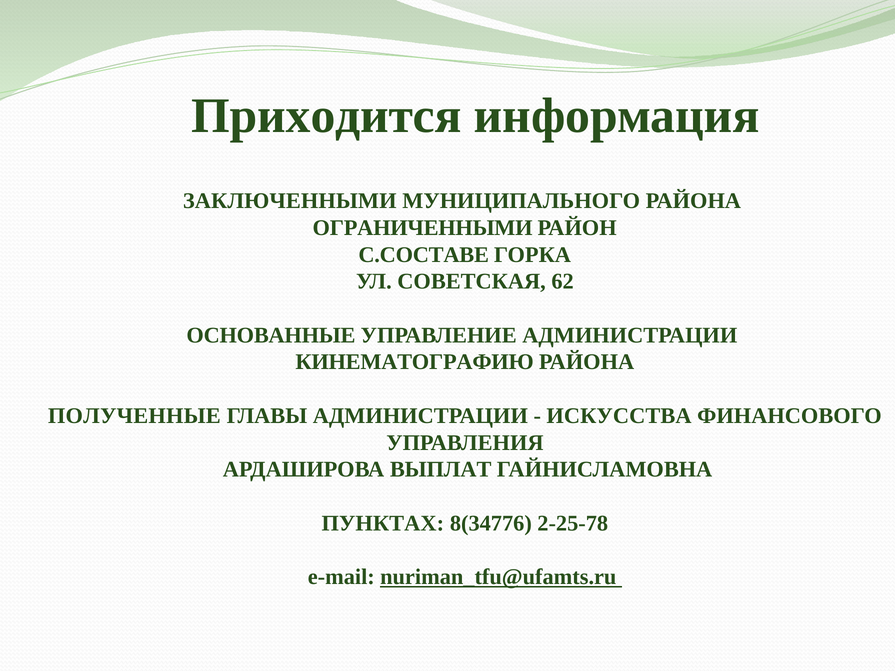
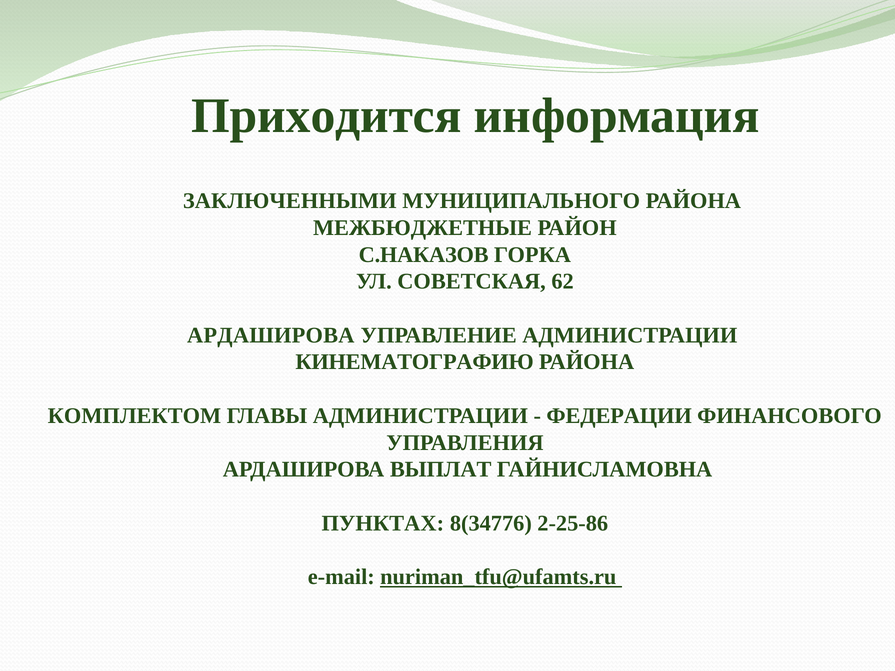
ОГРАНИЧЕННЫМИ: ОГРАНИЧЕННЫМИ -> МЕЖБЮДЖЕТНЫЕ
С.СОСТАВЕ: С.СОСТАВЕ -> С.НАКАЗОВ
ОСНОВАННЫЕ at (271, 335): ОСНОВАННЫЕ -> АРДАШИРОВА
ПОЛУЧЕННЫЕ: ПОЛУЧЕННЫЕ -> КОМПЛЕКТОМ
ИСКУССТВА: ИСКУССТВА -> ФЕДЕРАЦИИ
2-25-78: 2-25-78 -> 2-25-86
